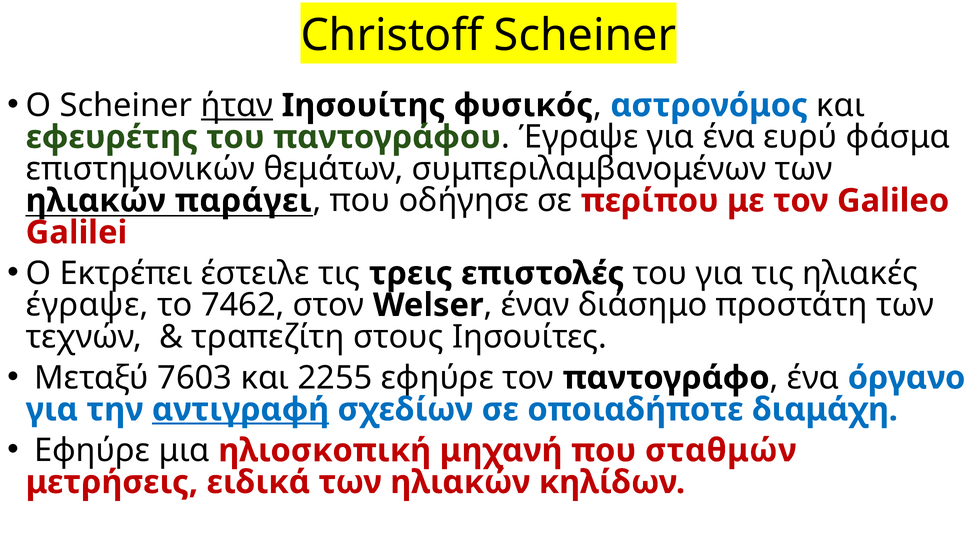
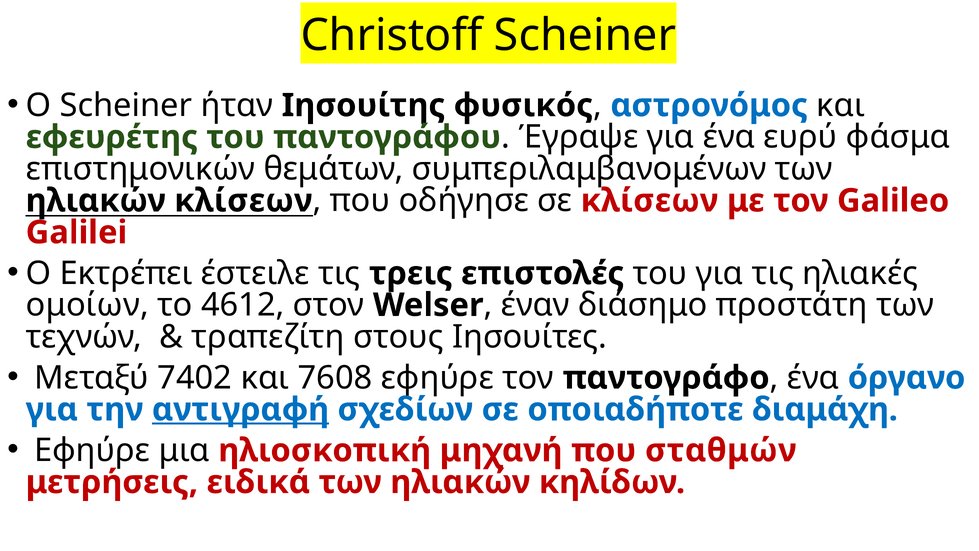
ήταν underline: present -> none
ηλιακών παράγει: παράγει -> κλίσεων
σε περίπου: περίπου -> κλίσεων
έγραψε at (87, 305): έγραψε -> ομοίων
7462: 7462 -> 4612
7603: 7603 -> 7402
2255: 2255 -> 7608
